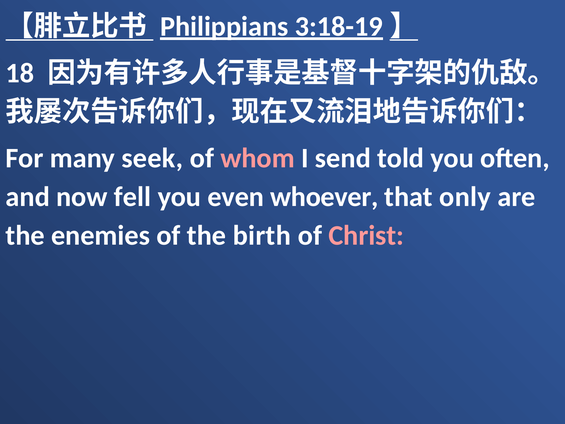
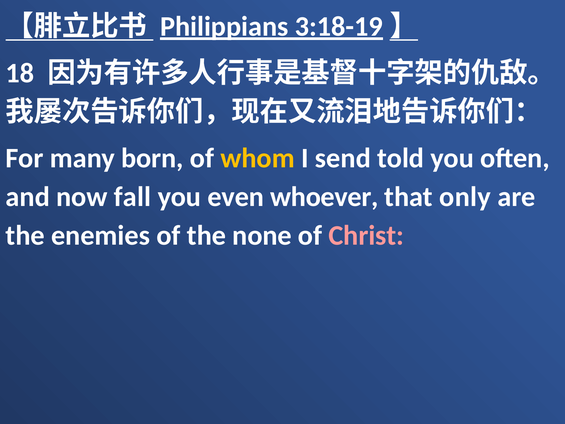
seek: seek -> born
whom colour: pink -> yellow
fell: fell -> fall
birth: birth -> none
